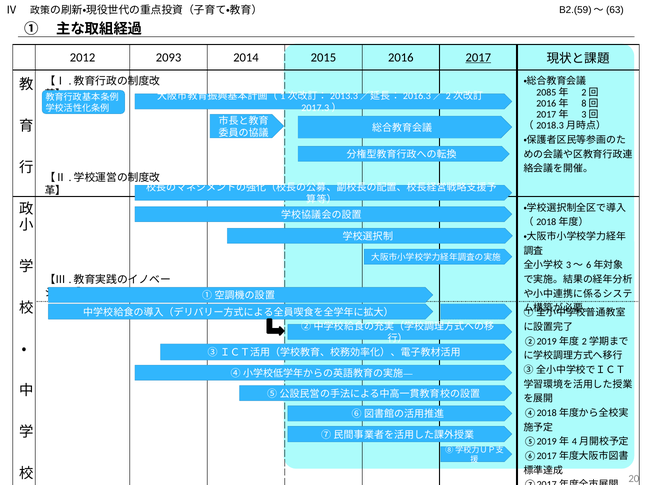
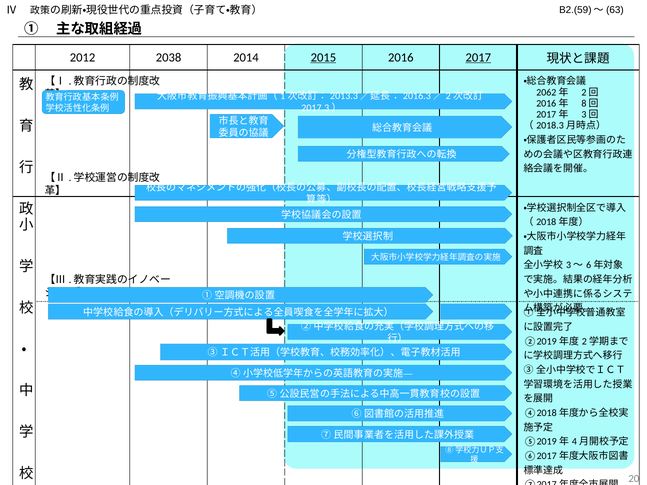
2093: 2093 -> 2038
2015 underline: none -> present
2085: 2085 -> 2062
